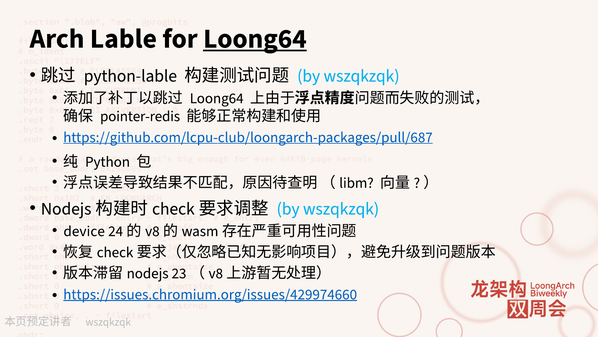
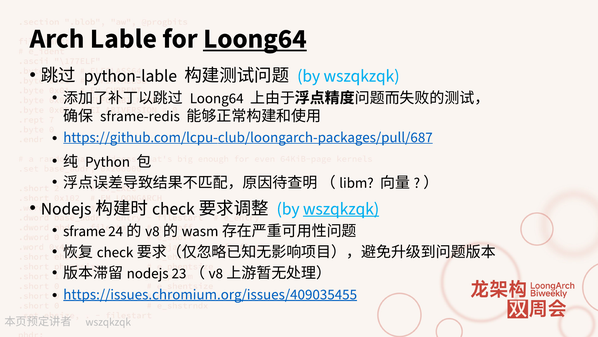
pointer-redis: pointer-redis -> sframe-redis
wszqkzqk at (341, 208) underline: none -> present
device: device -> sframe
https://issues.chromium.org/issues/429974660: https://issues.chromium.org/issues/429974660 -> https://issues.chromium.org/issues/409035455
